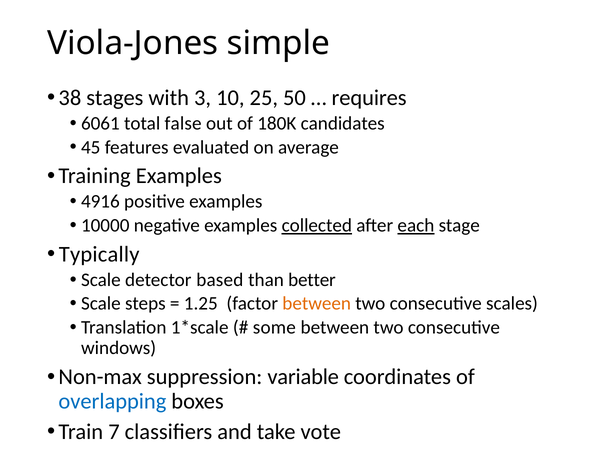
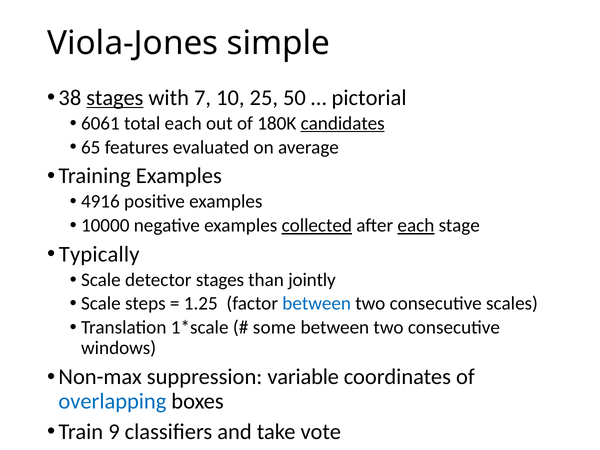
stages at (115, 98) underline: none -> present
3: 3 -> 7
requires: requires -> pictorial
total false: false -> each
candidates underline: none -> present
45: 45 -> 65
detector based: based -> stages
better: better -> jointly
between at (317, 304) colour: orange -> blue
7: 7 -> 9
